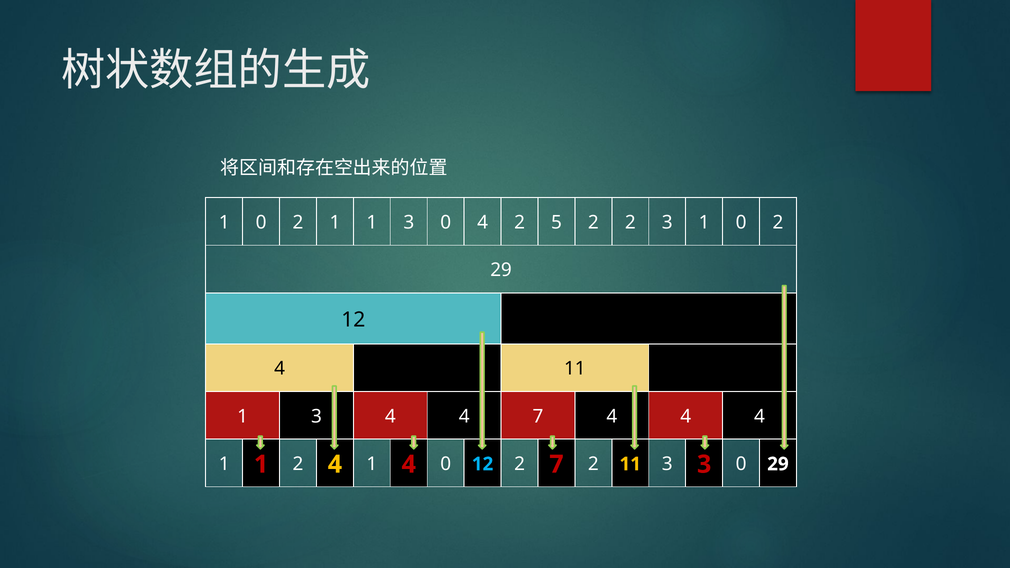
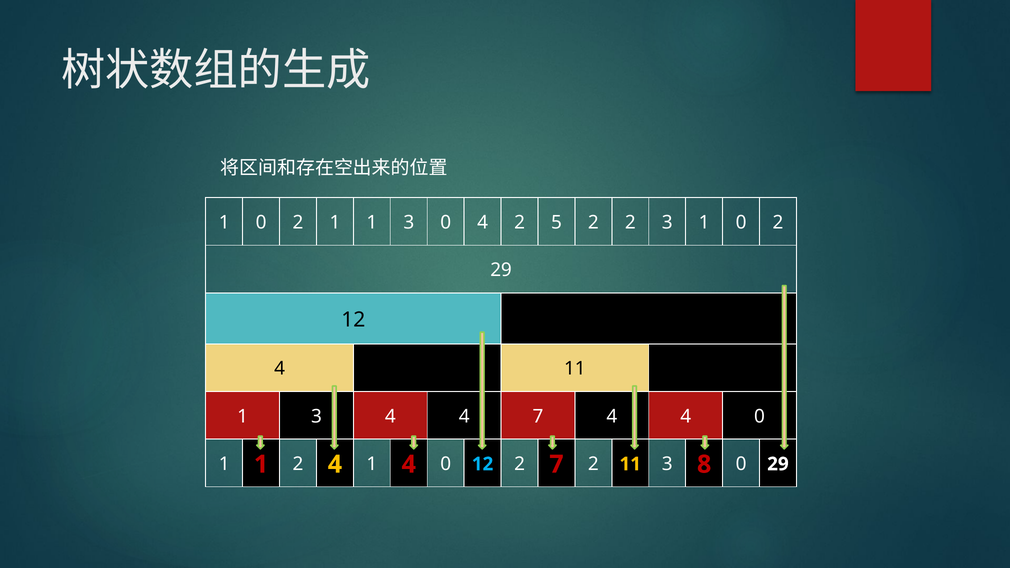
4 4 4: 4 -> 0
3 3: 3 -> 8
